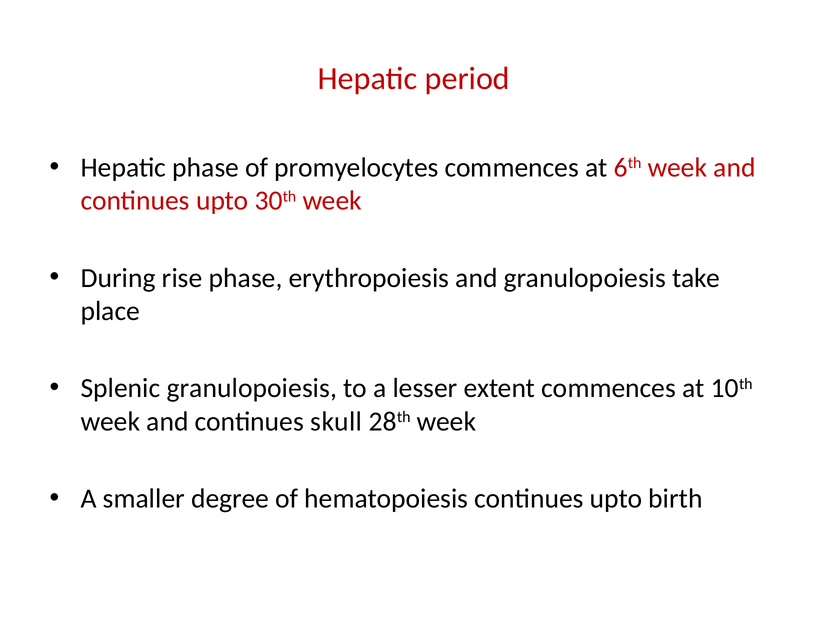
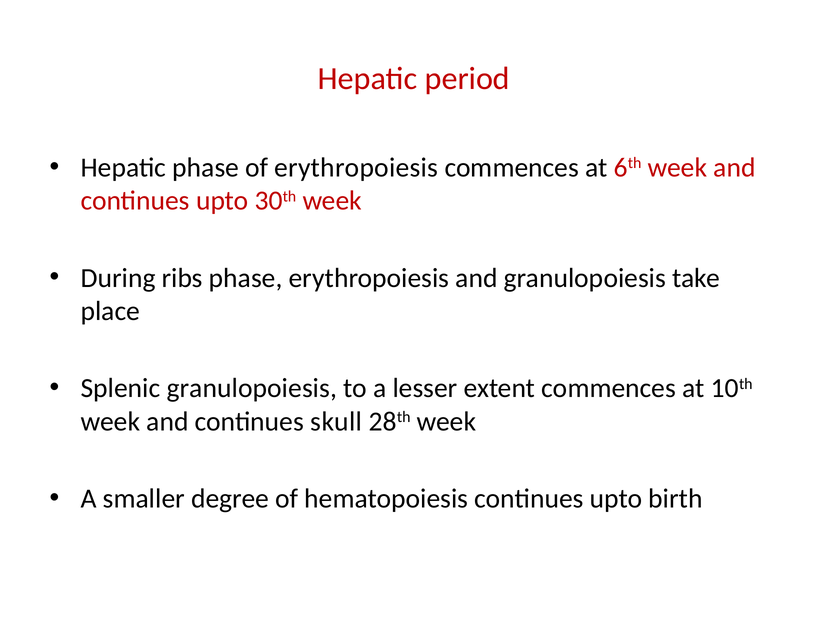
of promyelocytes: promyelocytes -> erythropoiesis
rise: rise -> ribs
